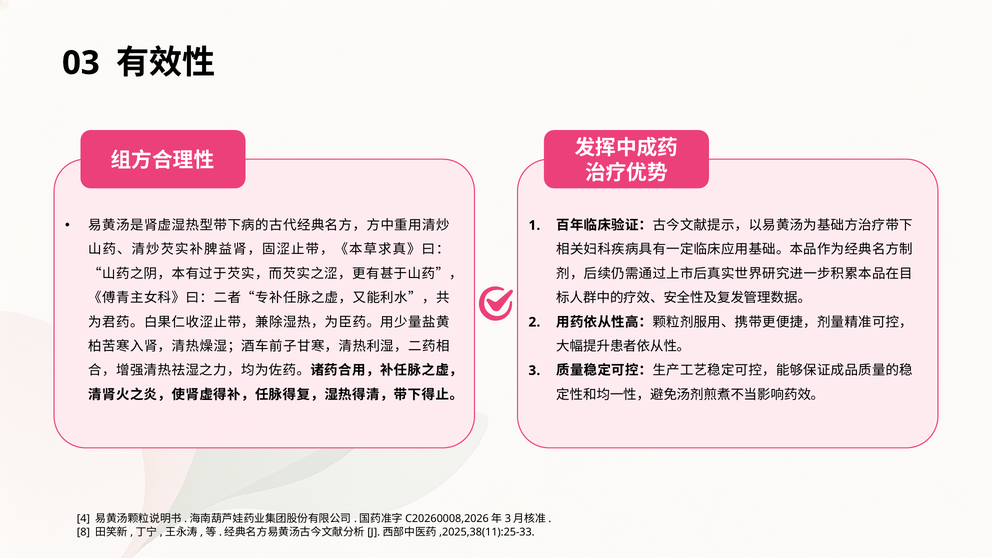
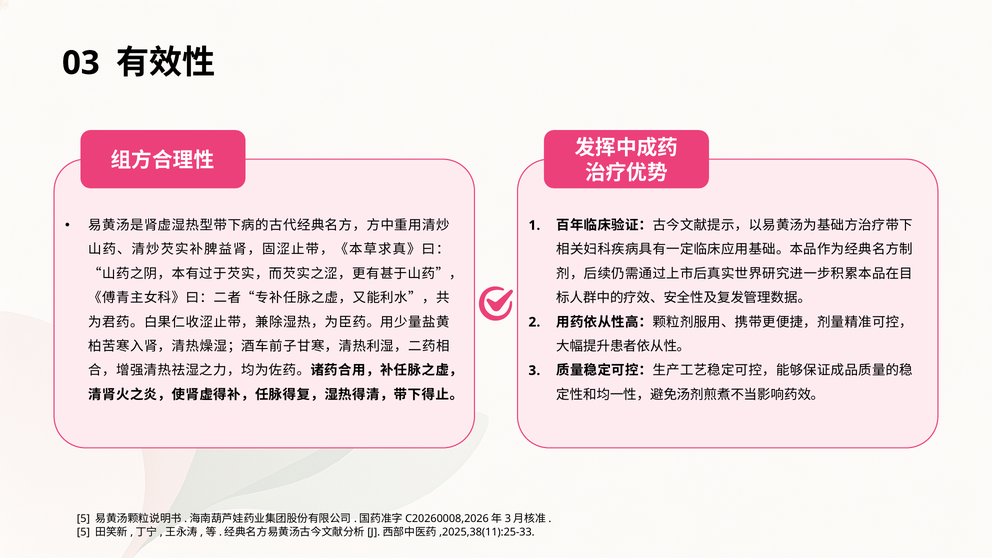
4 at (83, 519): 4 -> 5
8 at (83, 532): 8 -> 5
